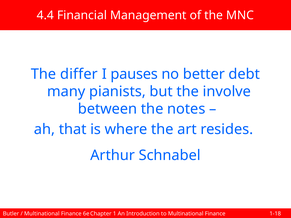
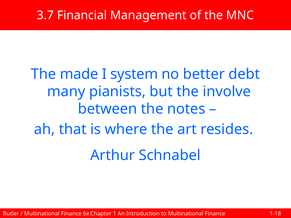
4.4: 4.4 -> 3.7
differ: differ -> made
pauses: pauses -> system
